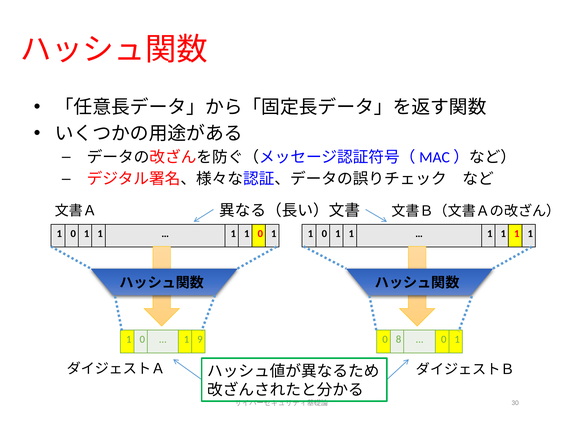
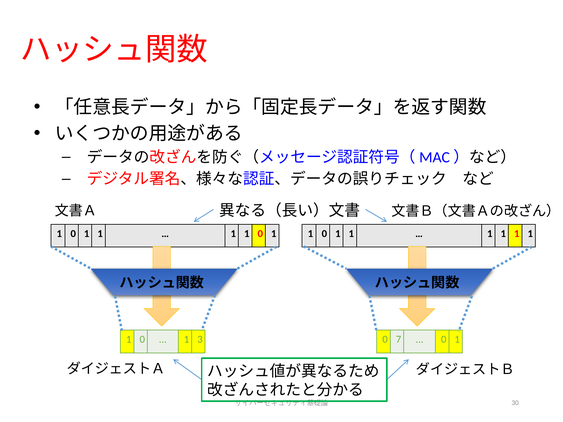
9: 9 -> 3
8: 8 -> 7
